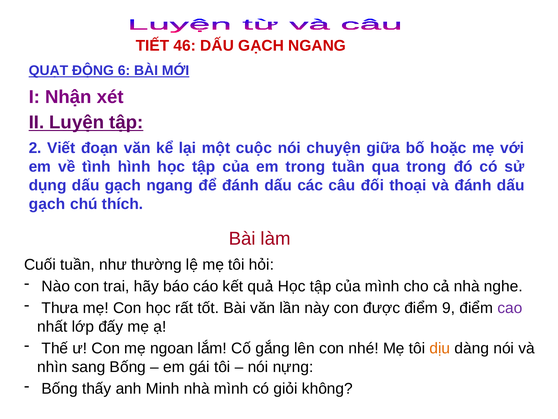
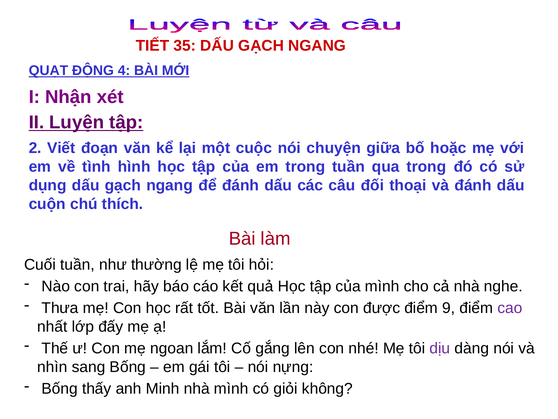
46: 46 -> 35
6: 6 -> 4
gạch at (47, 204): gạch -> cuộn
dịu colour: orange -> purple
